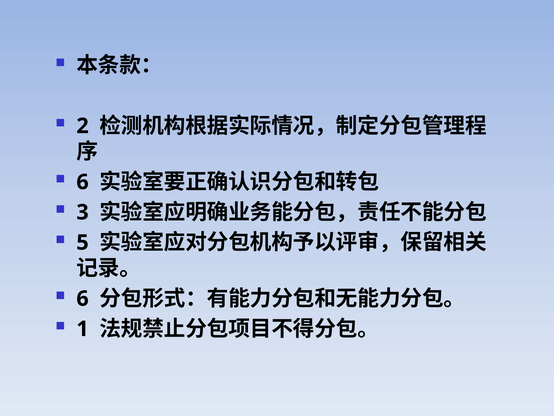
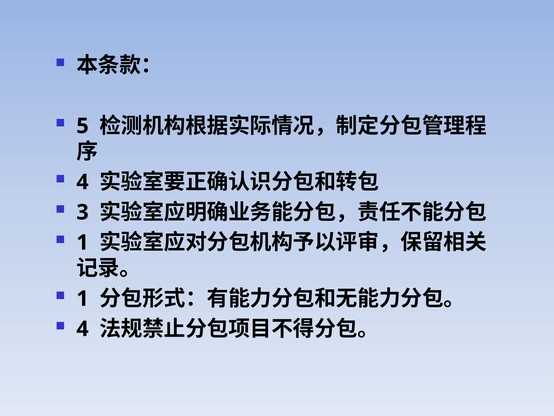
2: 2 -> 5
6 at (83, 182): 6 -> 4
5 at (83, 242): 5 -> 1
6 at (83, 298): 6 -> 1
1 at (83, 328): 1 -> 4
